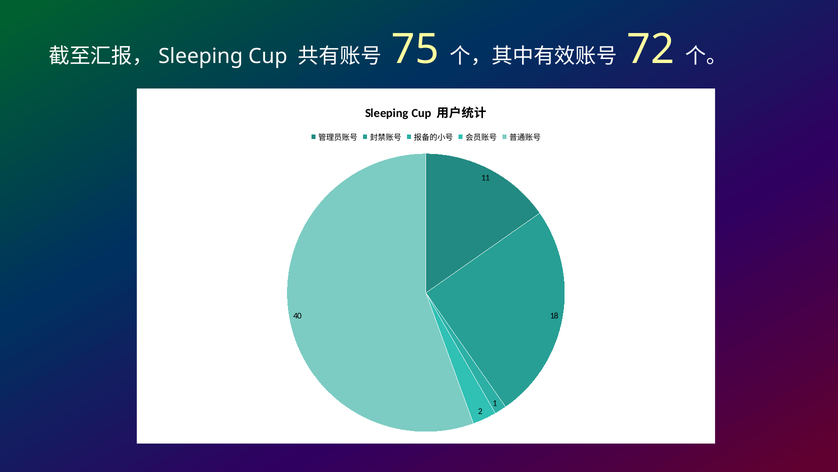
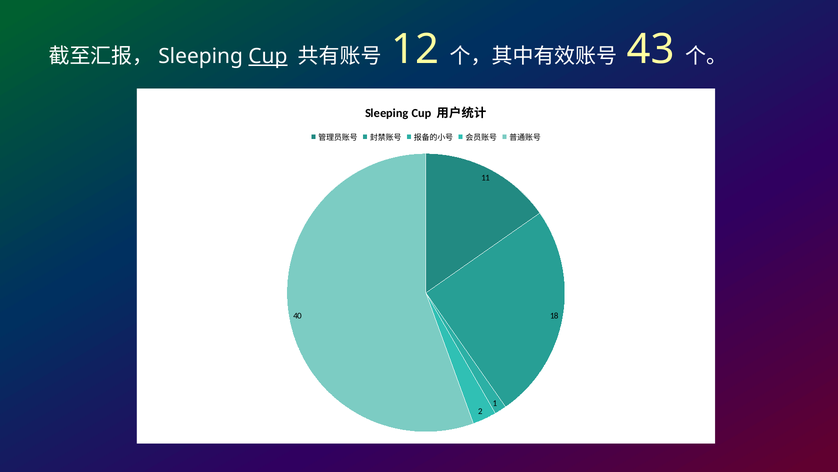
Cup at (268, 56) underline: none -> present
75: 75 -> 12
72: 72 -> 43
